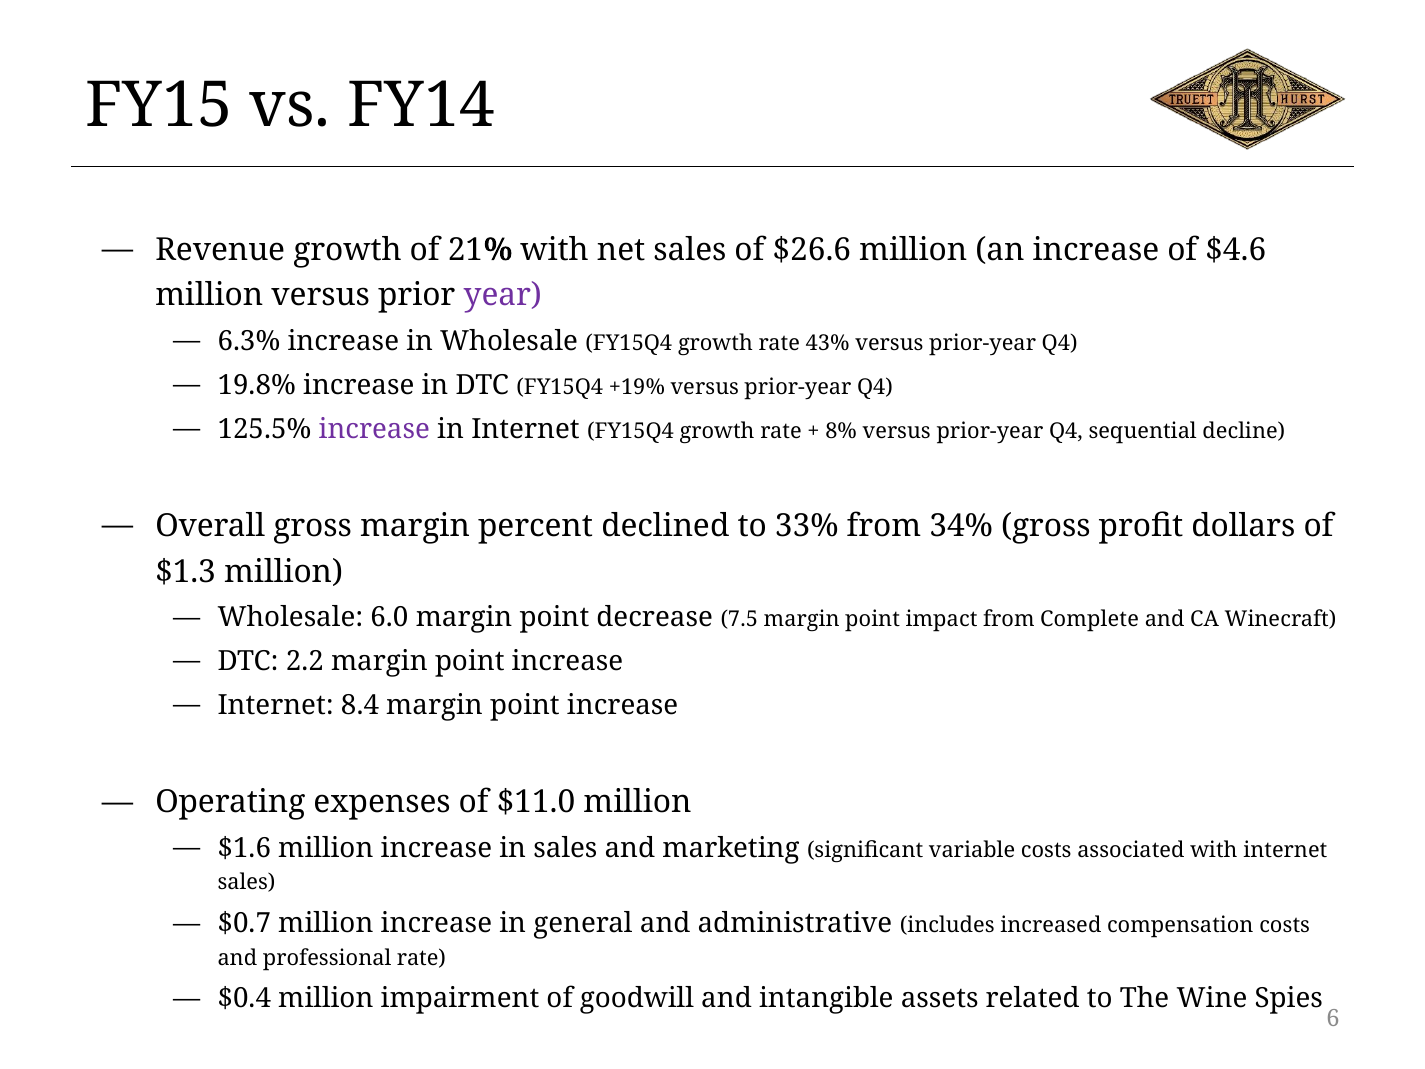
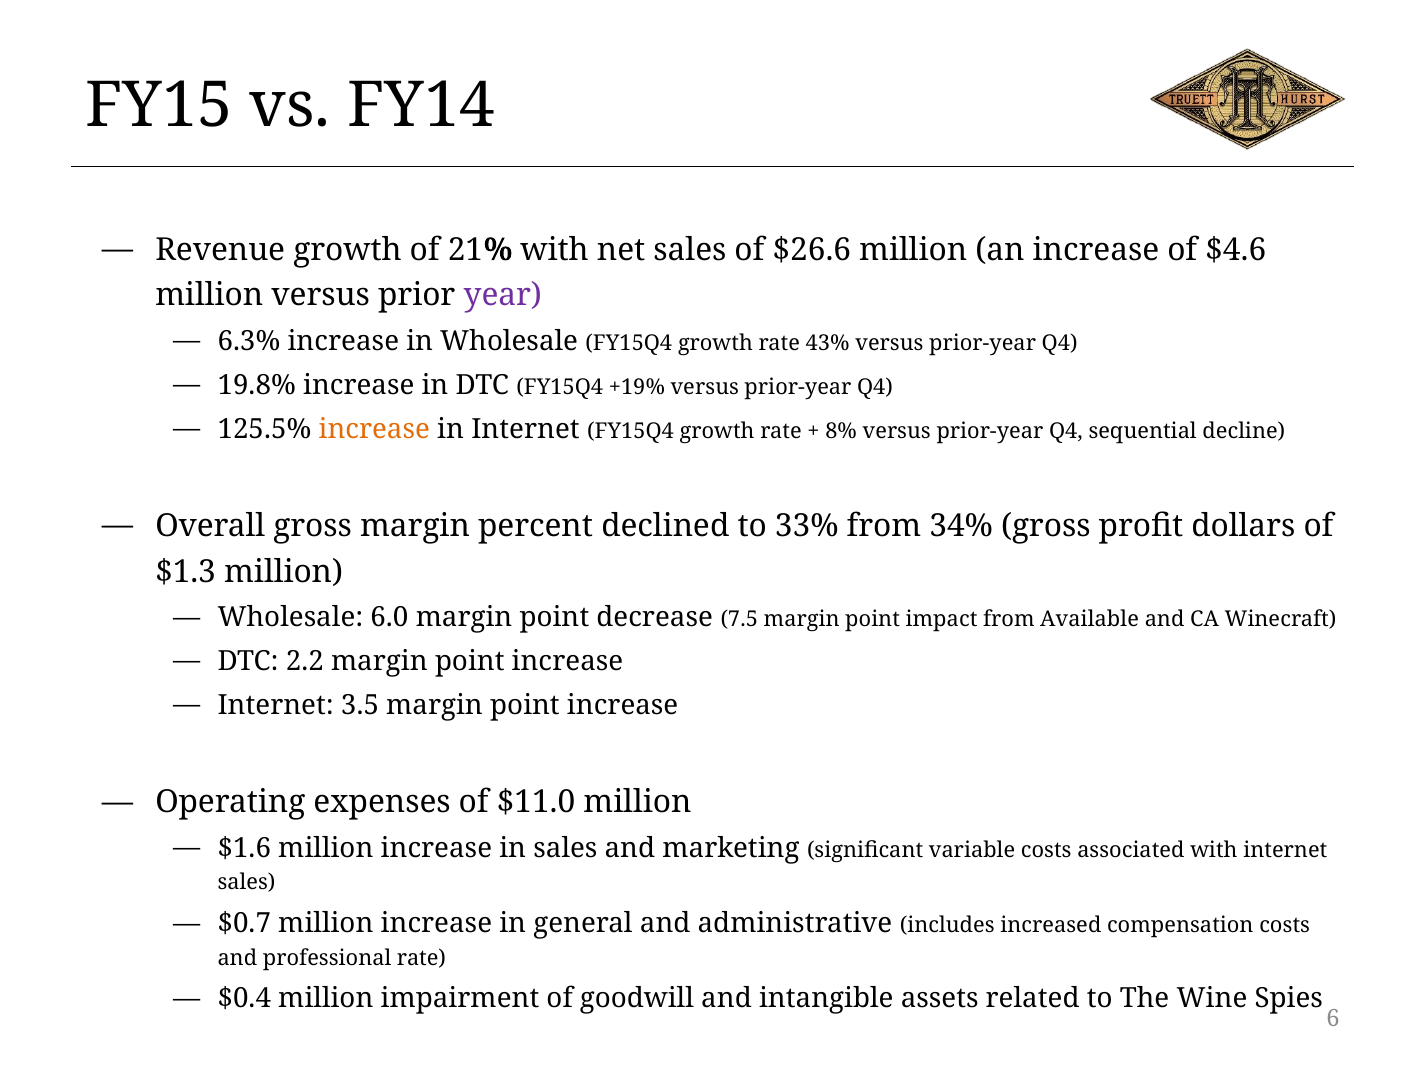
increase at (374, 429) colour: purple -> orange
Complete: Complete -> Available
8.4: 8.4 -> 3.5
